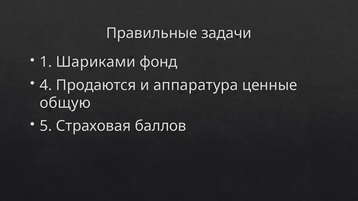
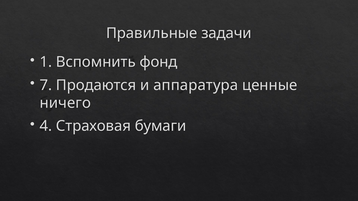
Шариками: Шариками -> Вспомнить
4: 4 -> 7
общую: общую -> ничего
5: 5 -> 4
баллов: баллов -> бумаги
